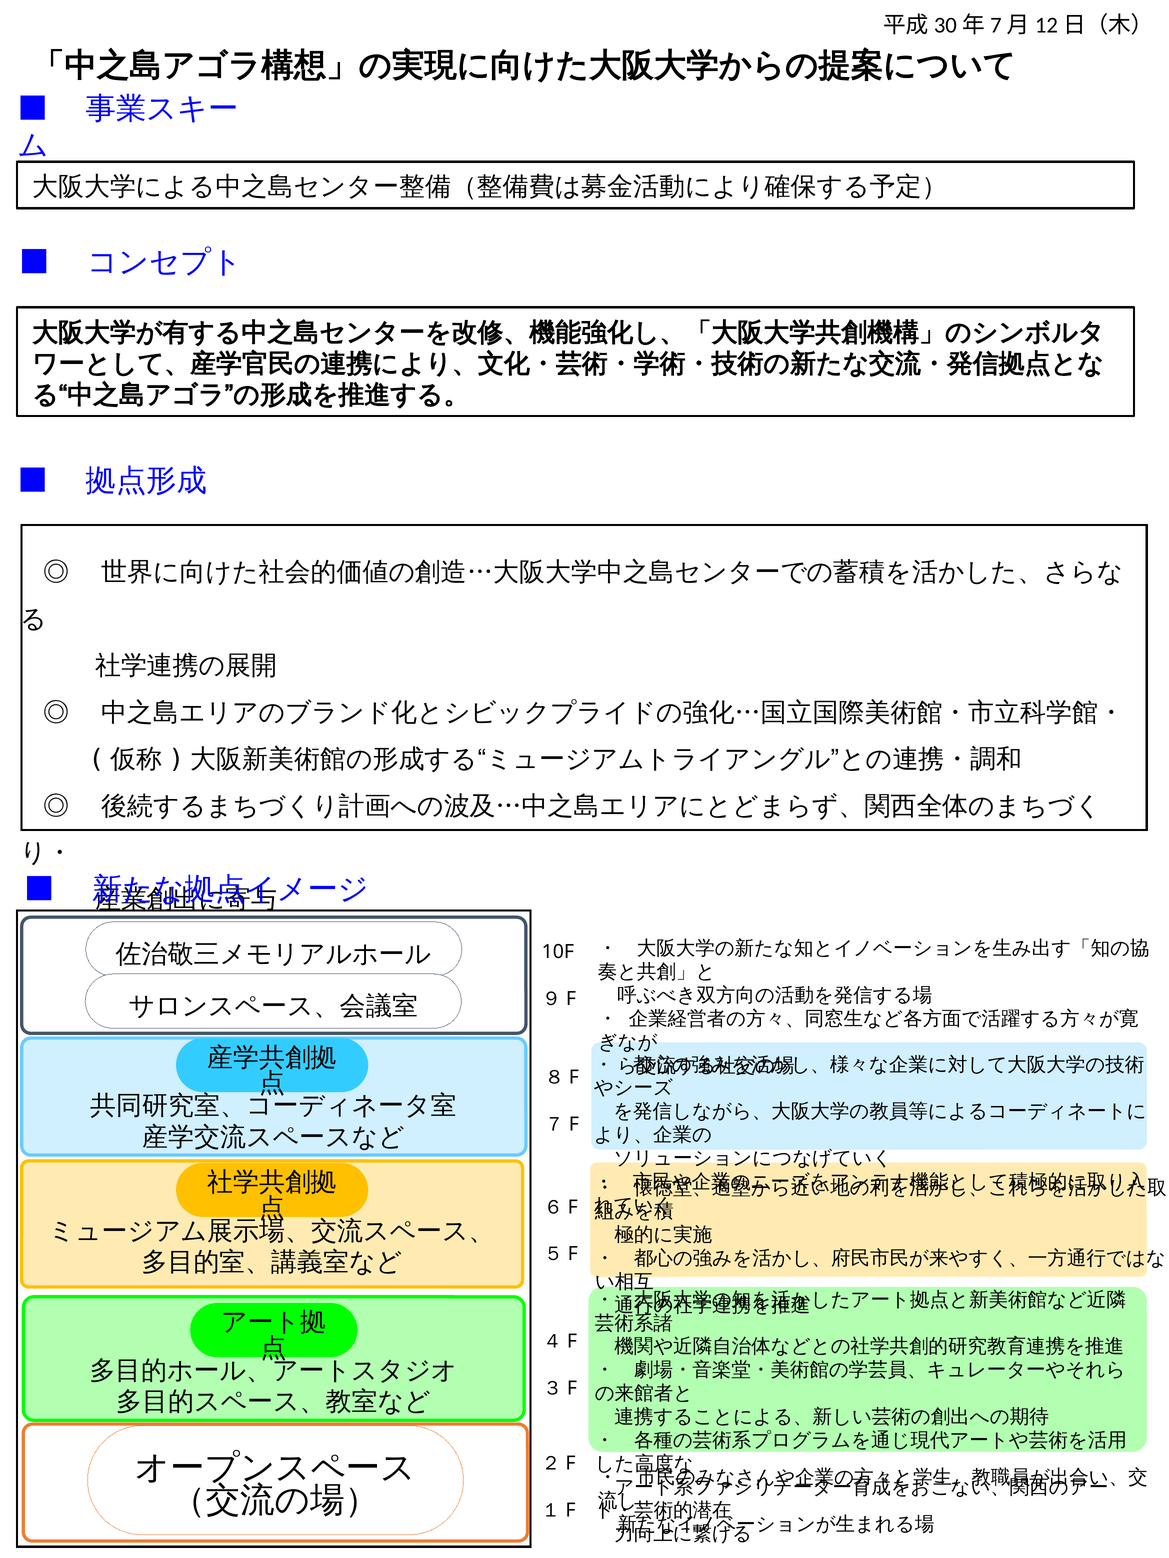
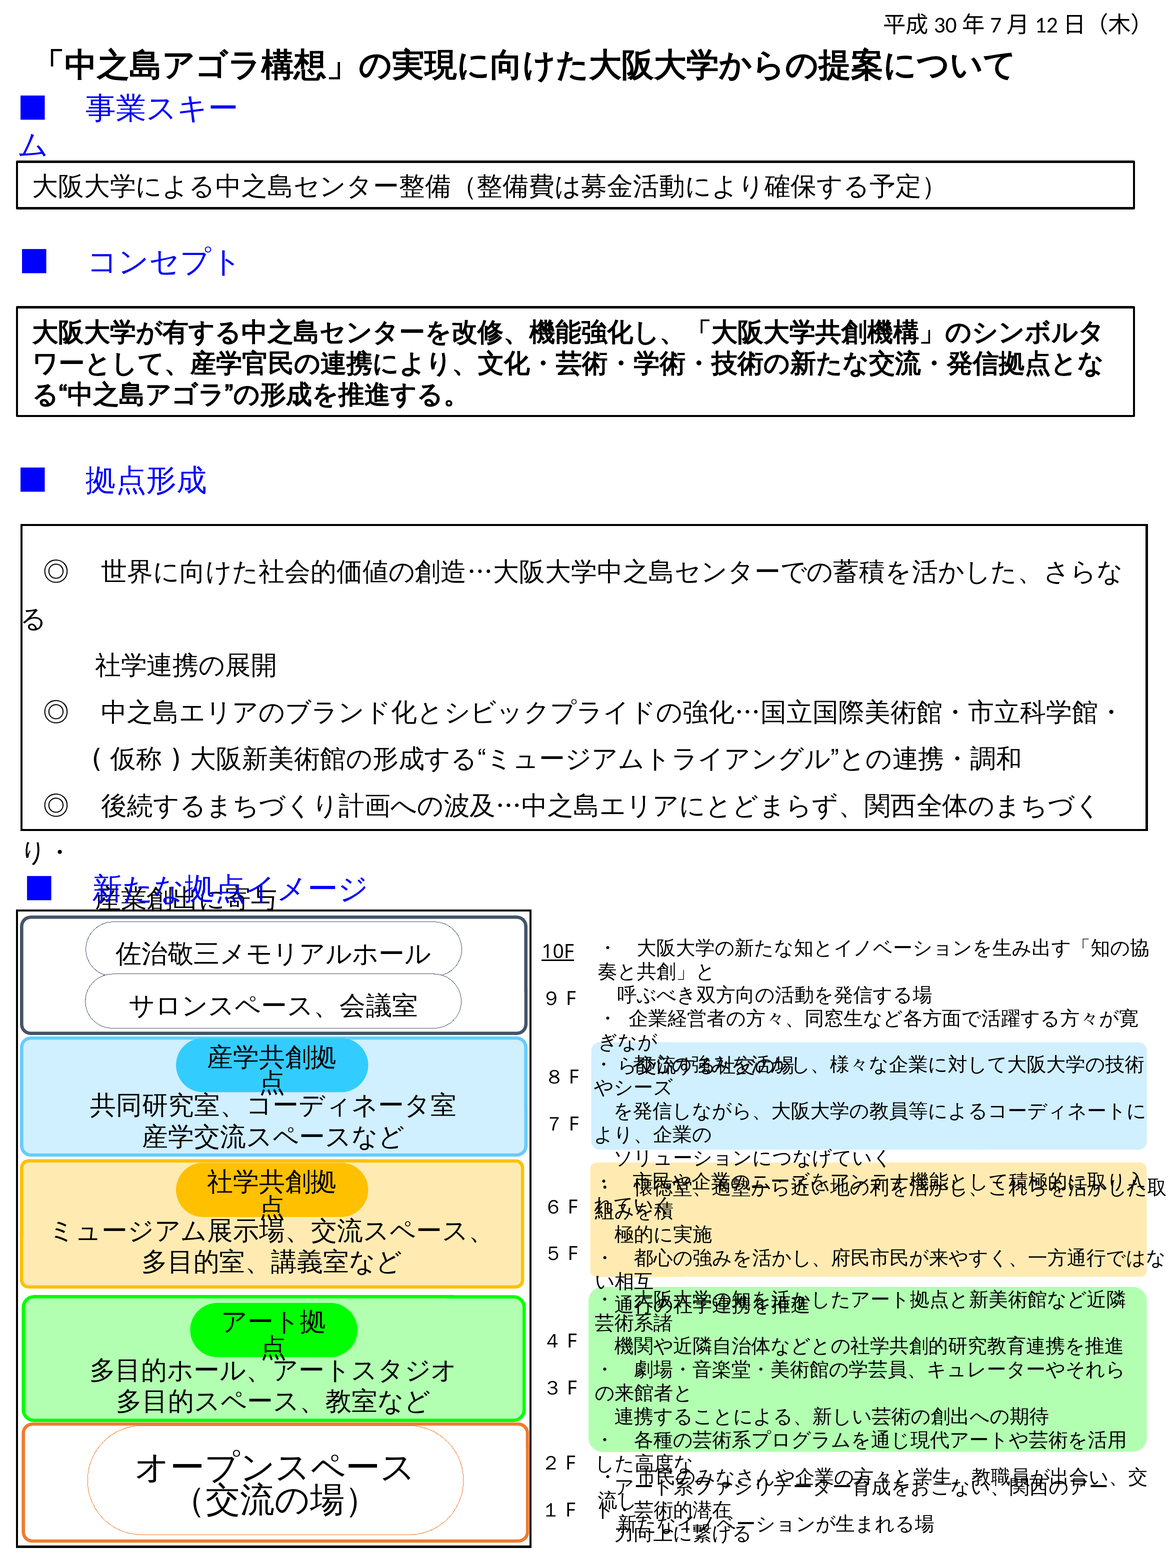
10F underline: none -> present
